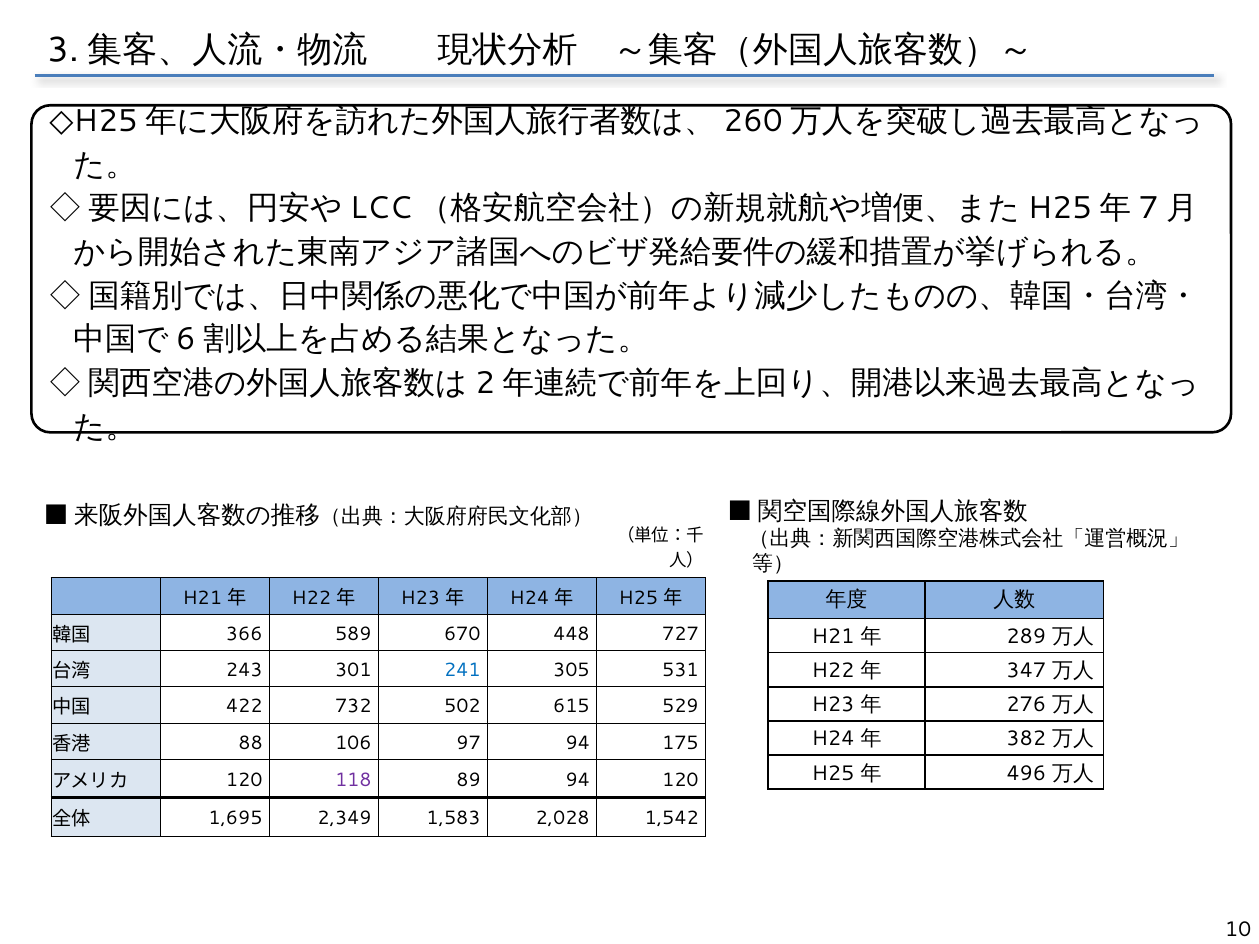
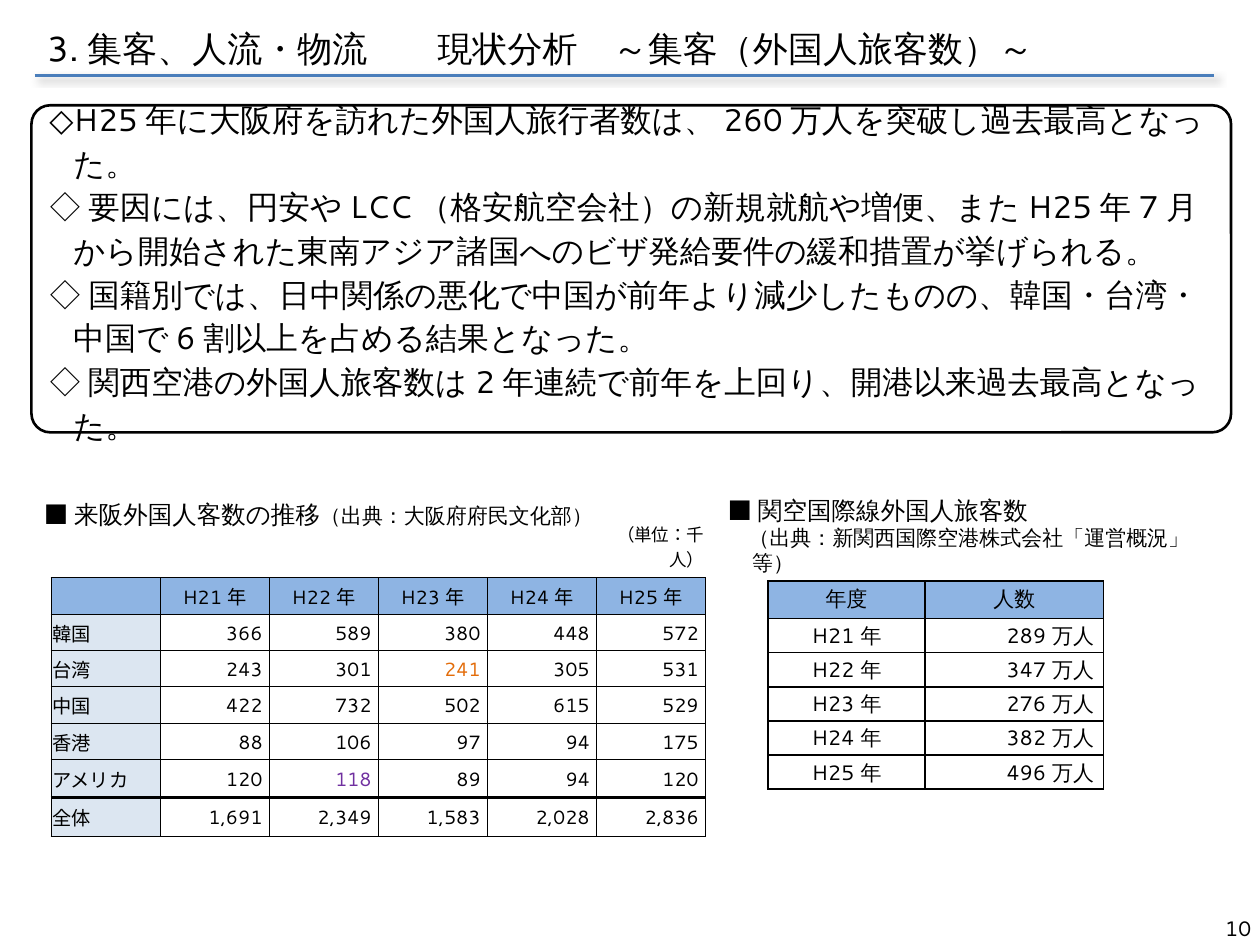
670: 670 -> 380
727: 727 -> 572
241 colour: blue -> orange
1,695: 1,695 -> 1,691
1,542: 1,542 -> 2,836
